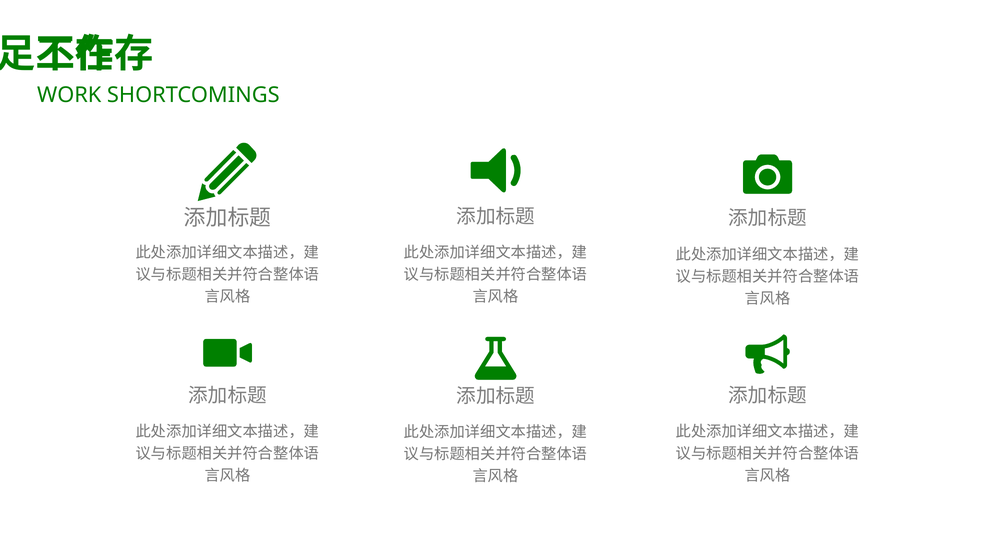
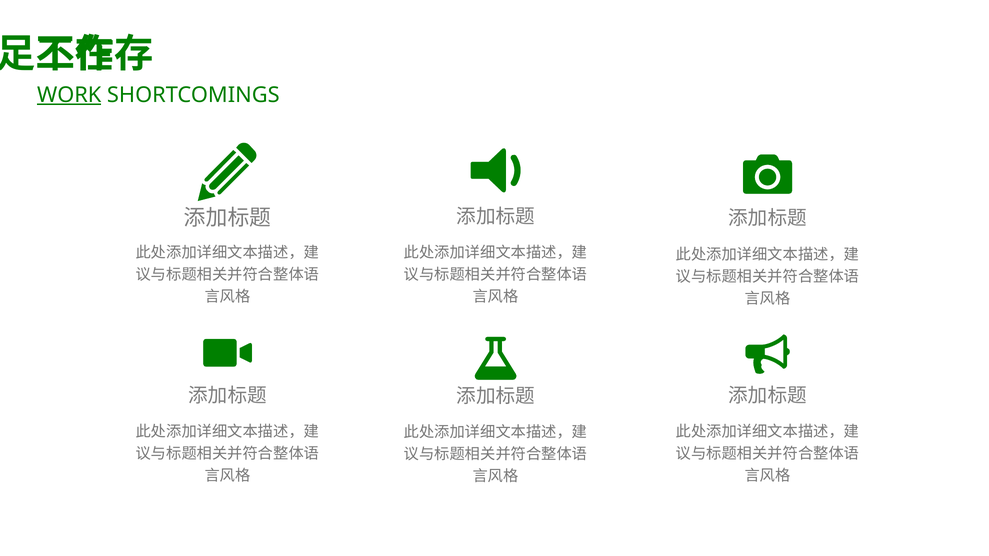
WORK underline: none -> present
